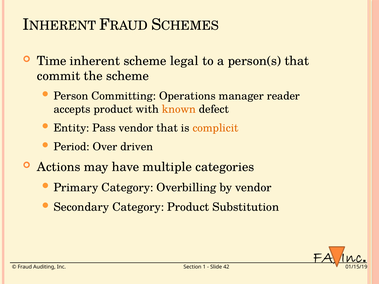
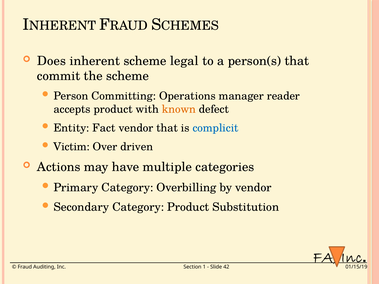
Time: Time -> Does
Pass: Pass -> Fact
complicit colour: orange -> blue
Period: Period -> Victim
